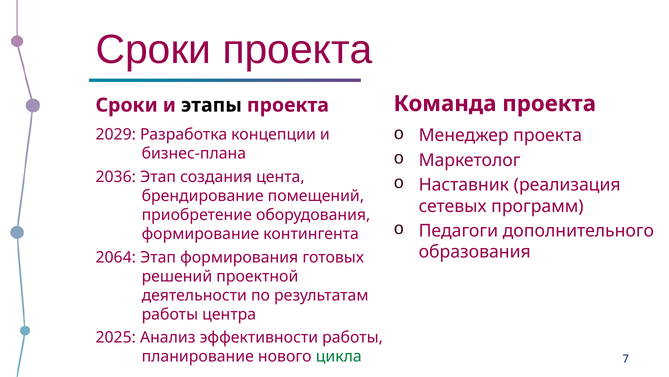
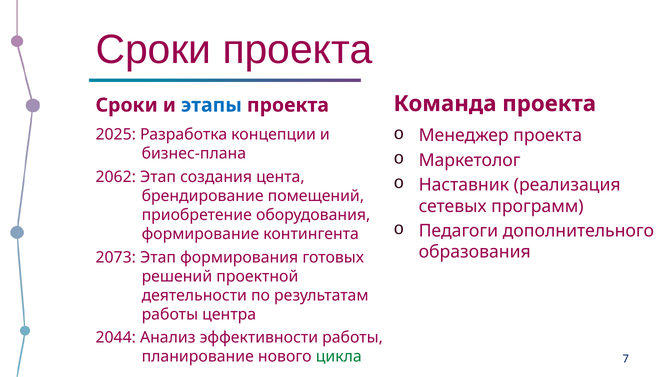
этапы colour: black -> blue
2029: 2029 -> 2025
2036: 2036 -> 2062
2064: 2064 -> 2073
2025: 2025 -> 2044
